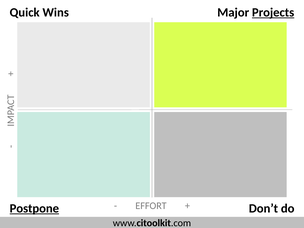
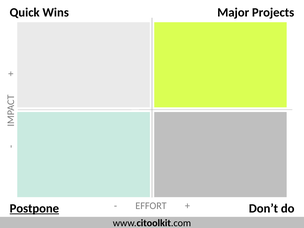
Projects underline: present -> none
